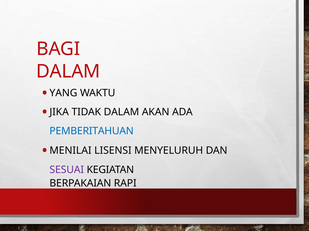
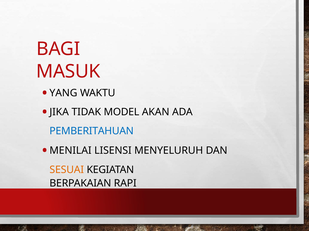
DALAM at (68, 72): DALAM -> MASUK
TIDAK DALAM: DALAM -> MODEL
SESUAI colour: purple -> orange
